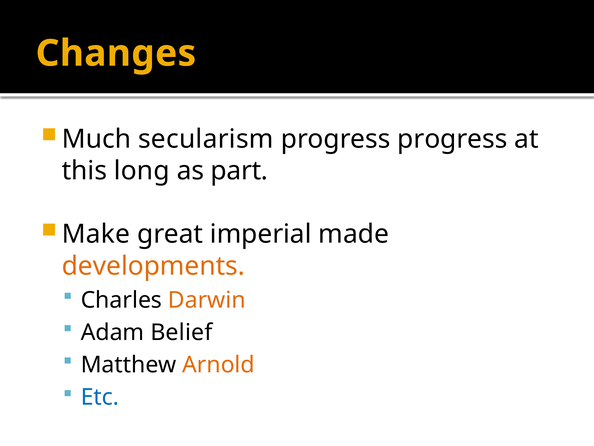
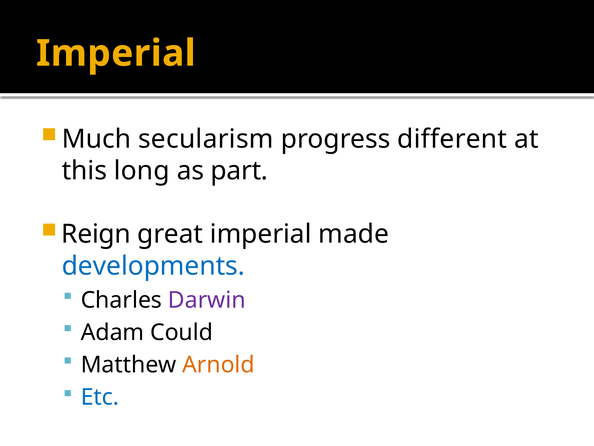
Changes at (116, 53): Changes -> Imperial
progress progress: progress -> different
Make: Make -> Reign
developments colour: orange -> blue
Darwin colour: orange -> purple
Belief: Belief -> Could
